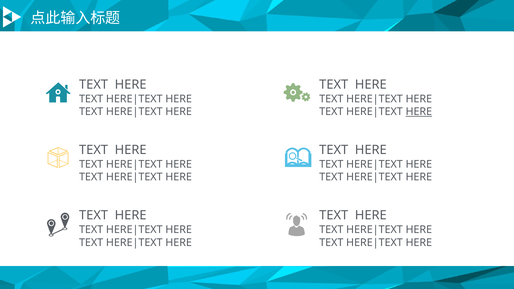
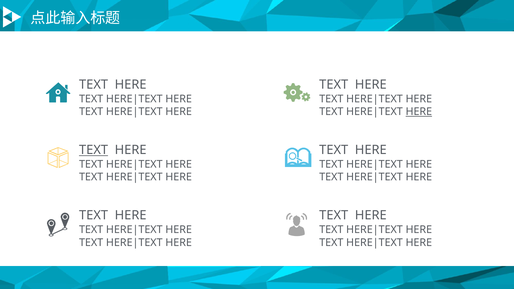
TEXT at (94, 150) underline: none -> present
